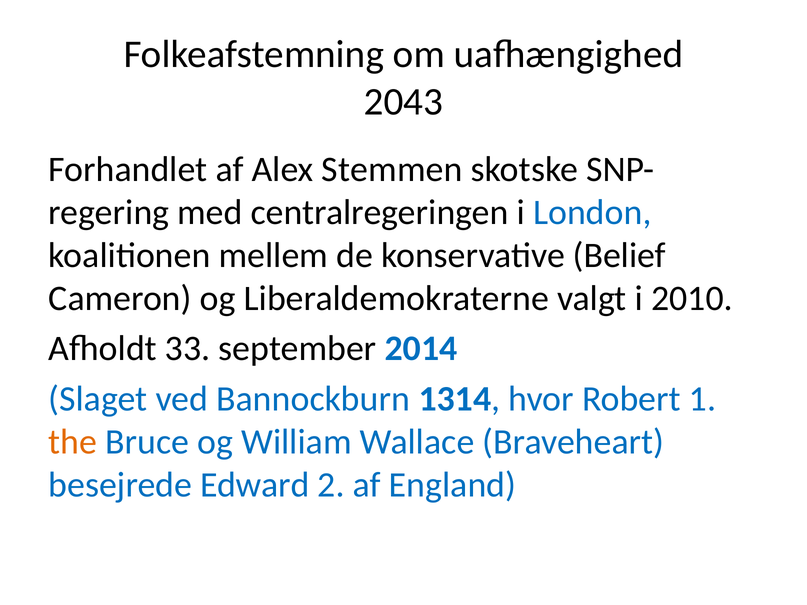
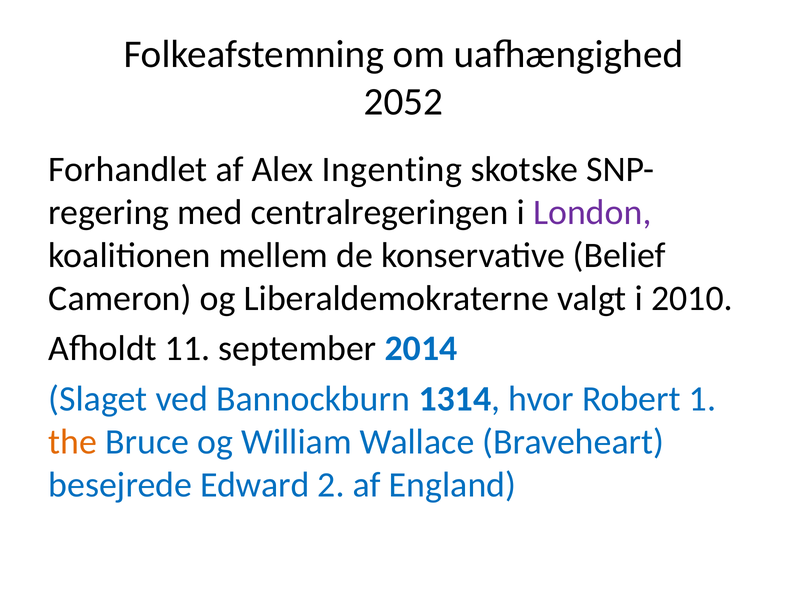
2043: 2043 -> 2052
Stemmen: Stemmen -> Ingenting
London colour: blue -> purple
33: 33 -> 11
